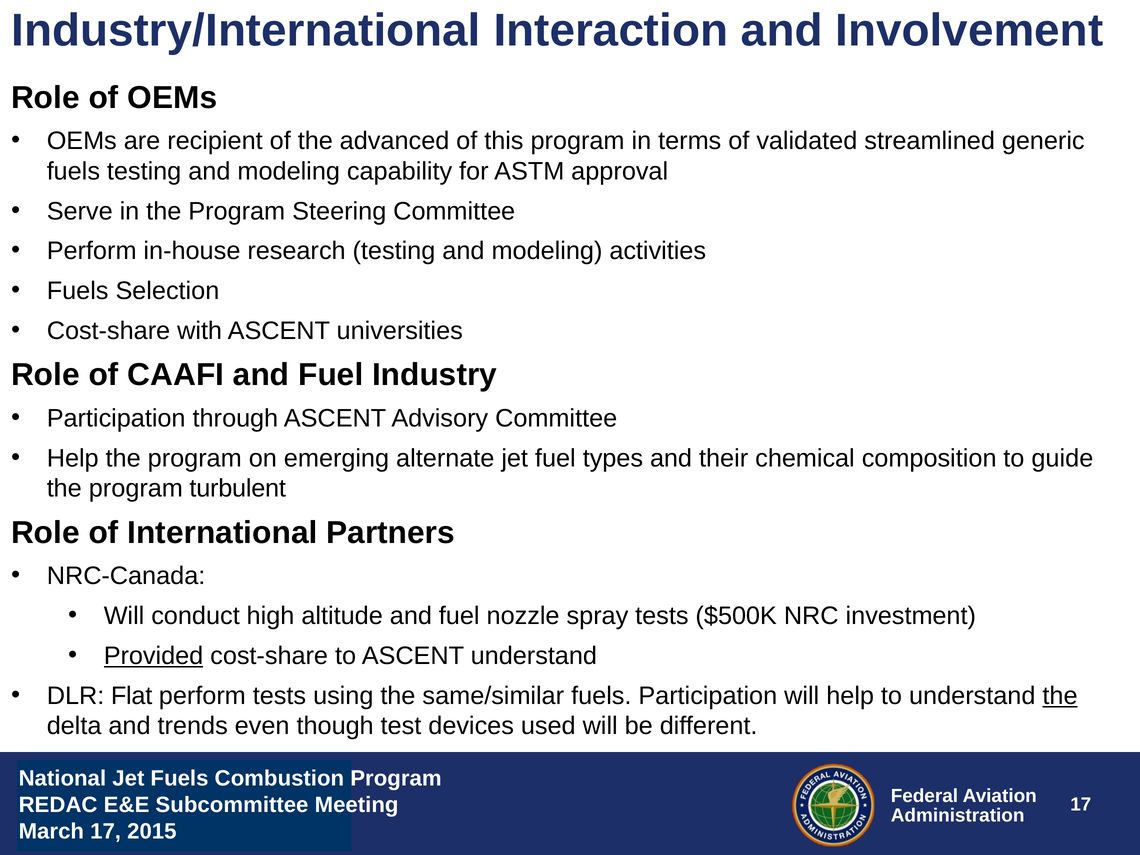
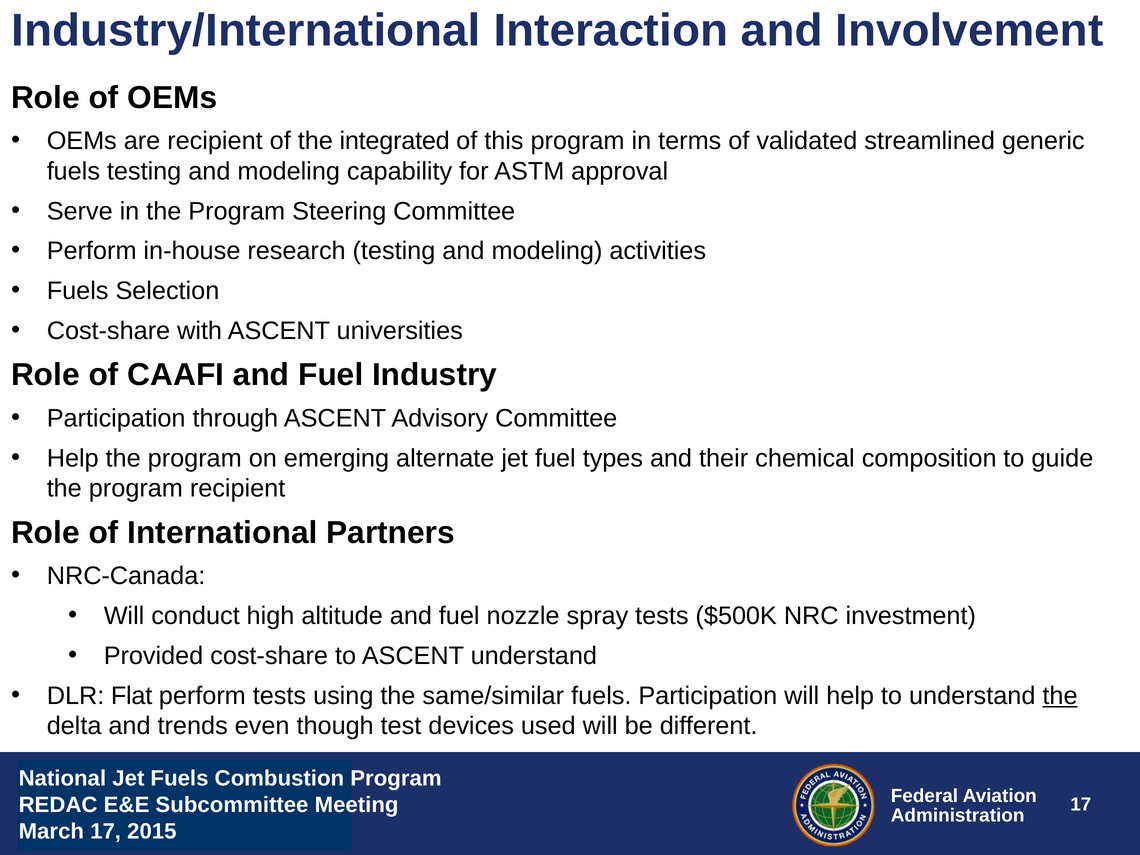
advanced: advanced -> integrated
program turbulent: turbulent -> recipient
Provided underline: present -> none
